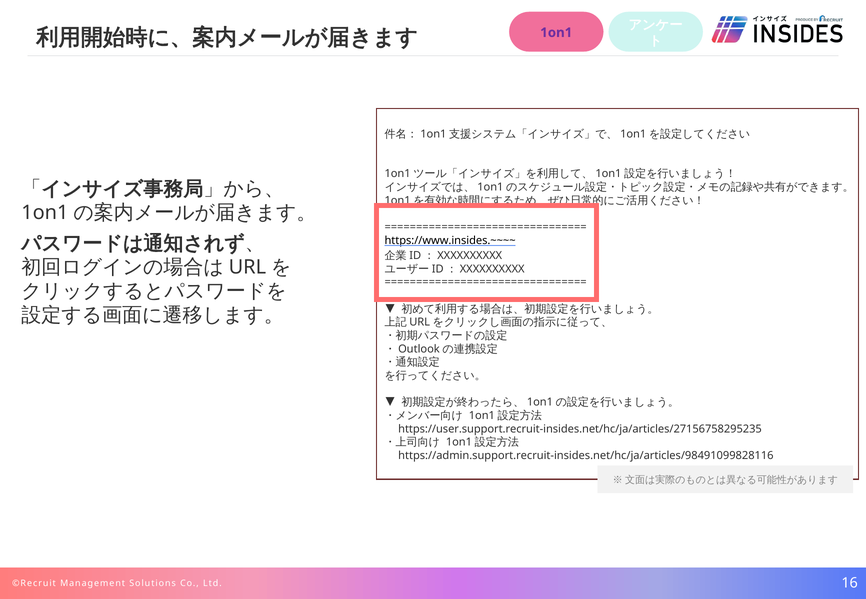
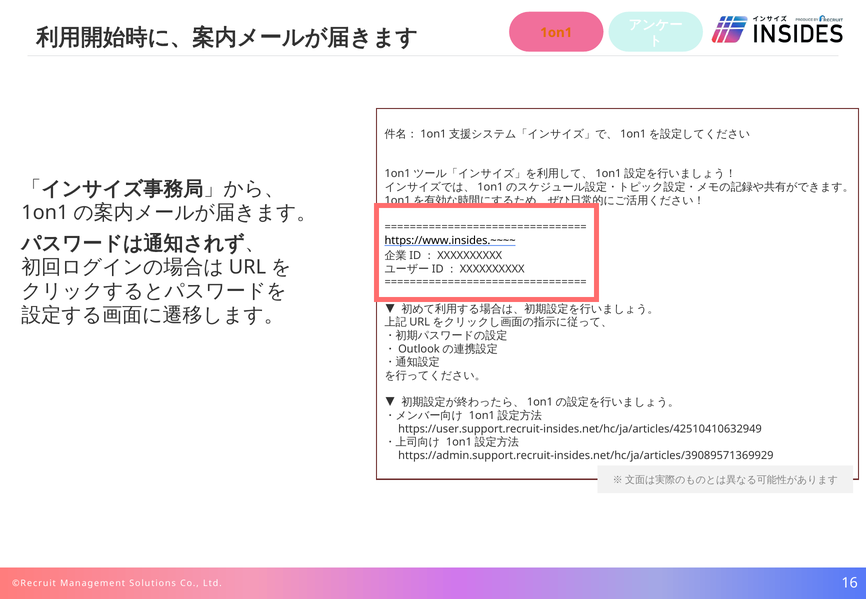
1on1 colour: purple -> orange
https://user.support.recruit-insides.net/hc/ja/articles/27156758295235: https://user.support.recruit-insides.net/hc/ja/articles/27156758295235 -> https://user.support.recruit-insides.net/hc/ja/articles/42510410632949
https://admin.support.recruit-insides.net/hc/ja/articles/98491099828116: https://admin.support.recruit-insides.net/hc/ja/articles/98491099828116 -> https://admin.support.recruit-insides.net/hc/ja/articles/39089571369929
